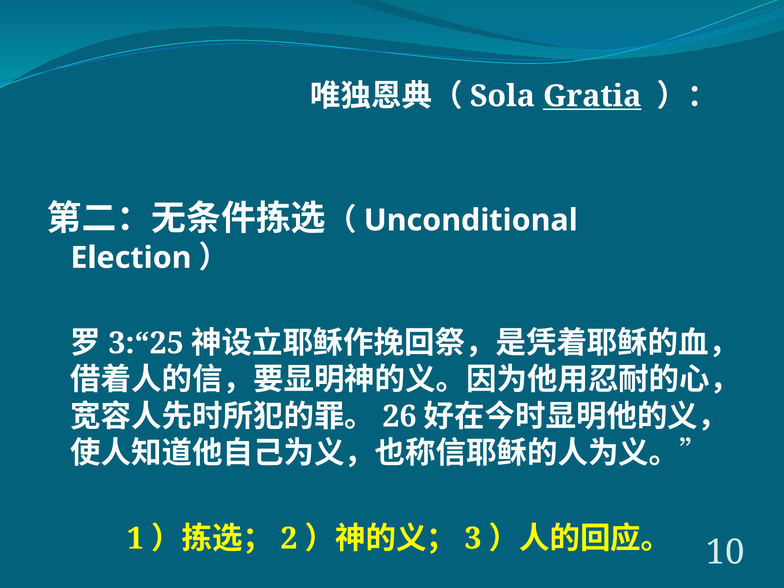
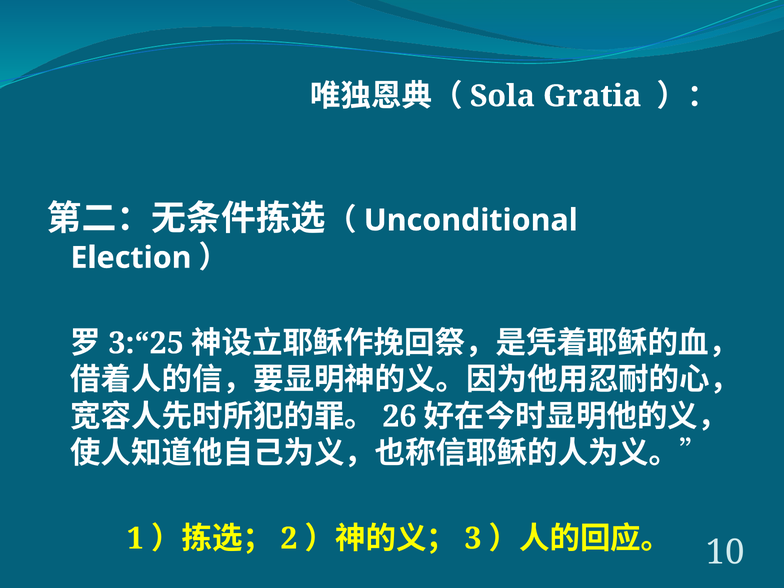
Gratia underline: present -> none
